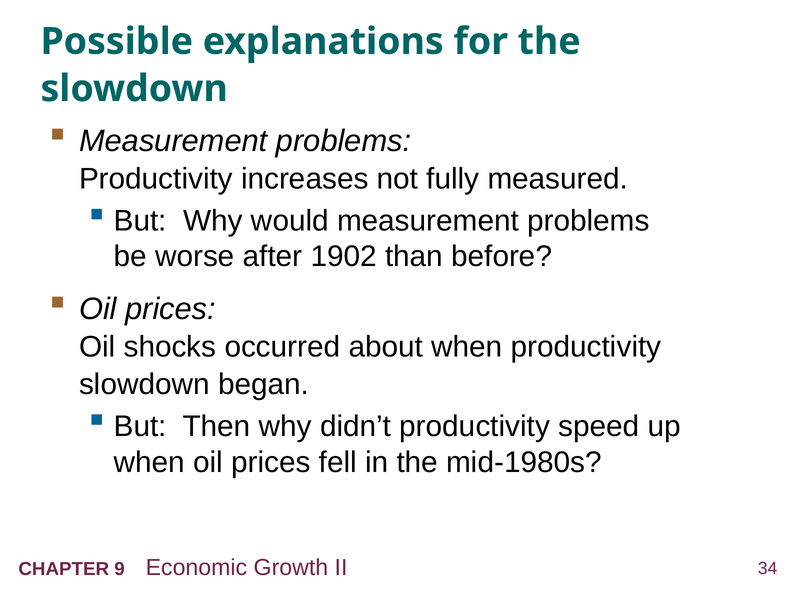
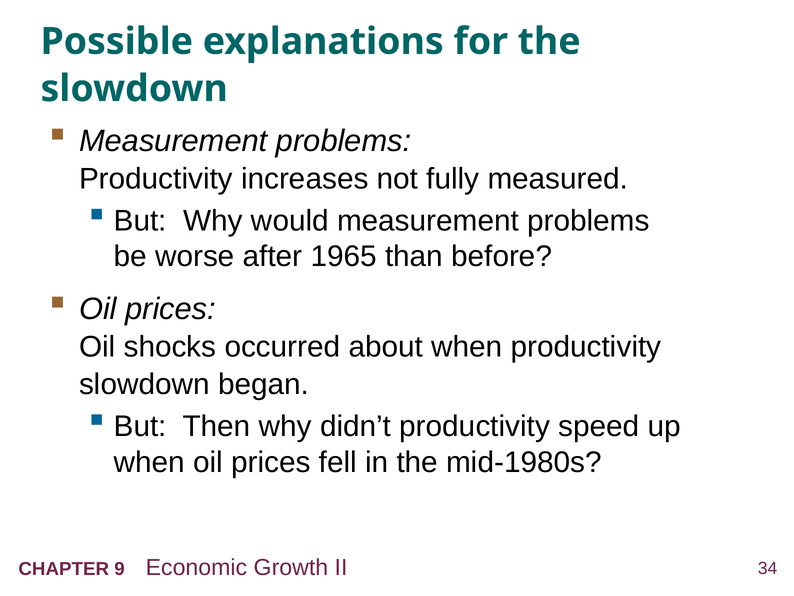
1902: 1902 -> 1965
